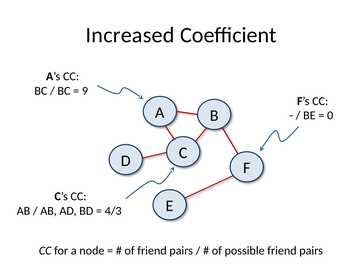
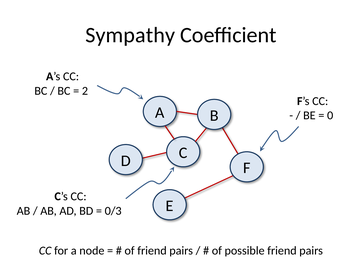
Increased: Increased -> Sympathy
9: 9 -> 2
4/3: 4/3 -> 0/3
